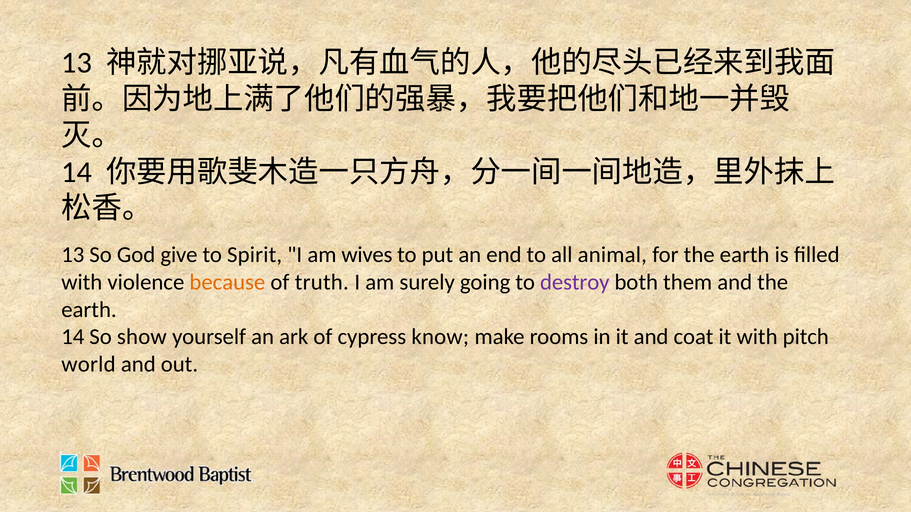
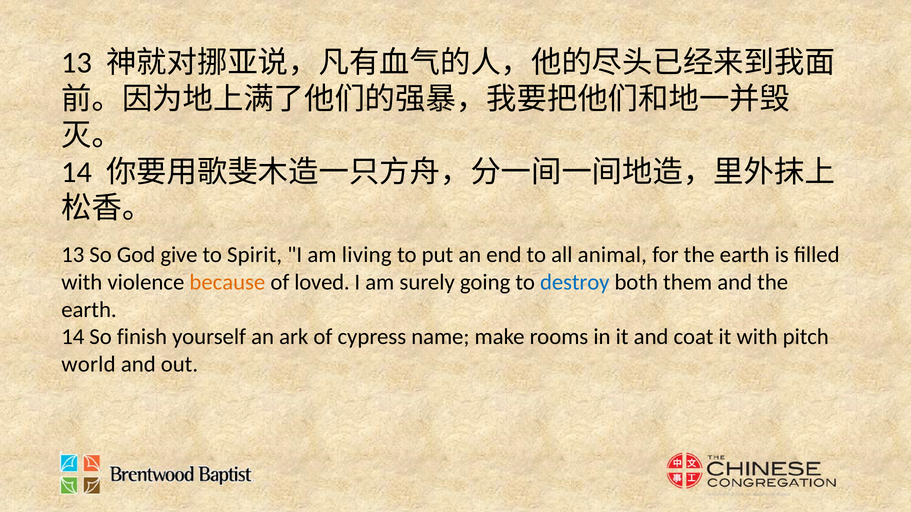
wives: wives -> living
truth: truth -> loved
destroy colour: purple -> blue
show: show -> finish
know: know -> name
